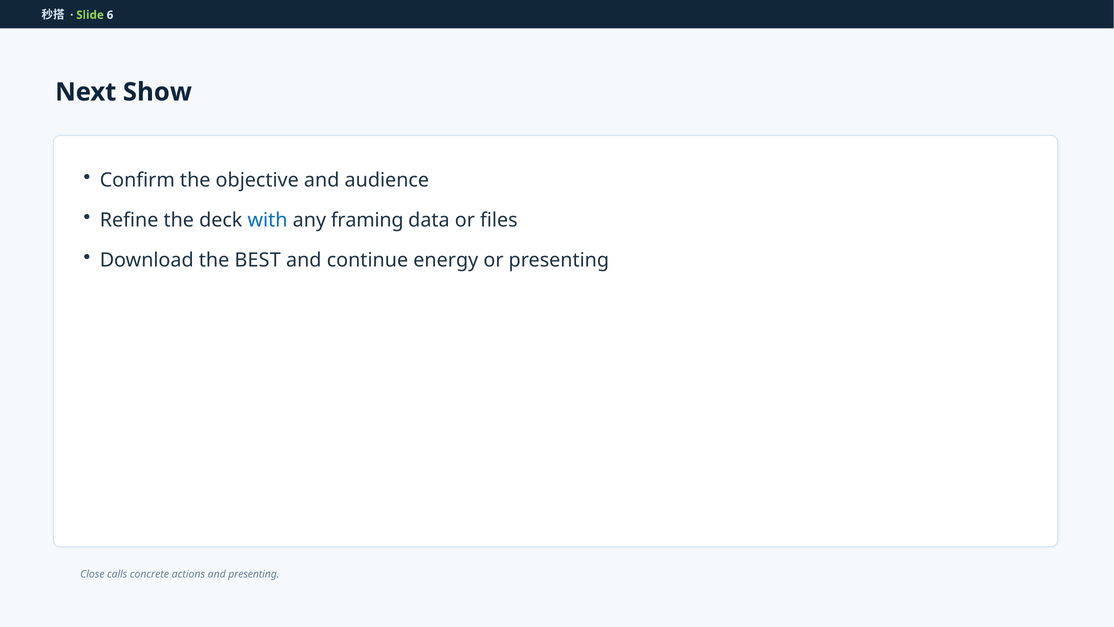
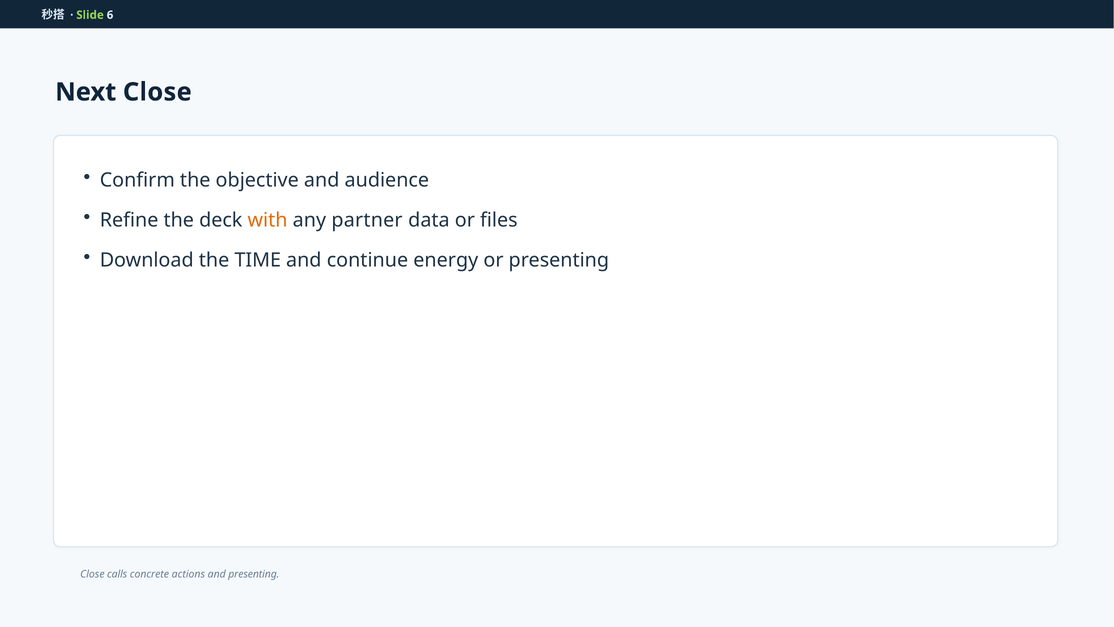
Next Show: Show -> Close
with colour: blue -> orange
framing: framing -> partner
BEST: BEST -> TIME
